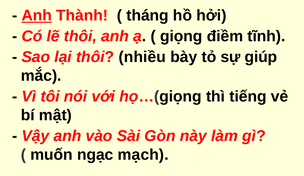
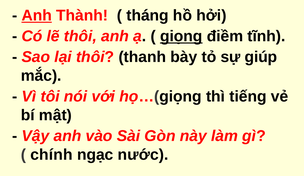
giọng underline: none -> present
nhiều: nhiều -> thanh
muốn: muốn -> chính
mạch: mạch -> nước
